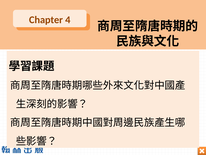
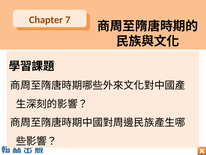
4: 4 -> 7
